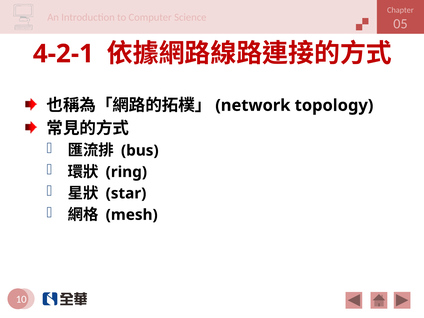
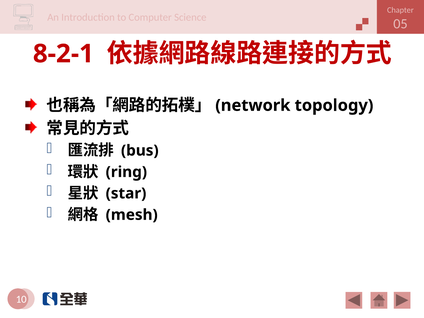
4-2-1: 4-2-1 -> 8-2-1
